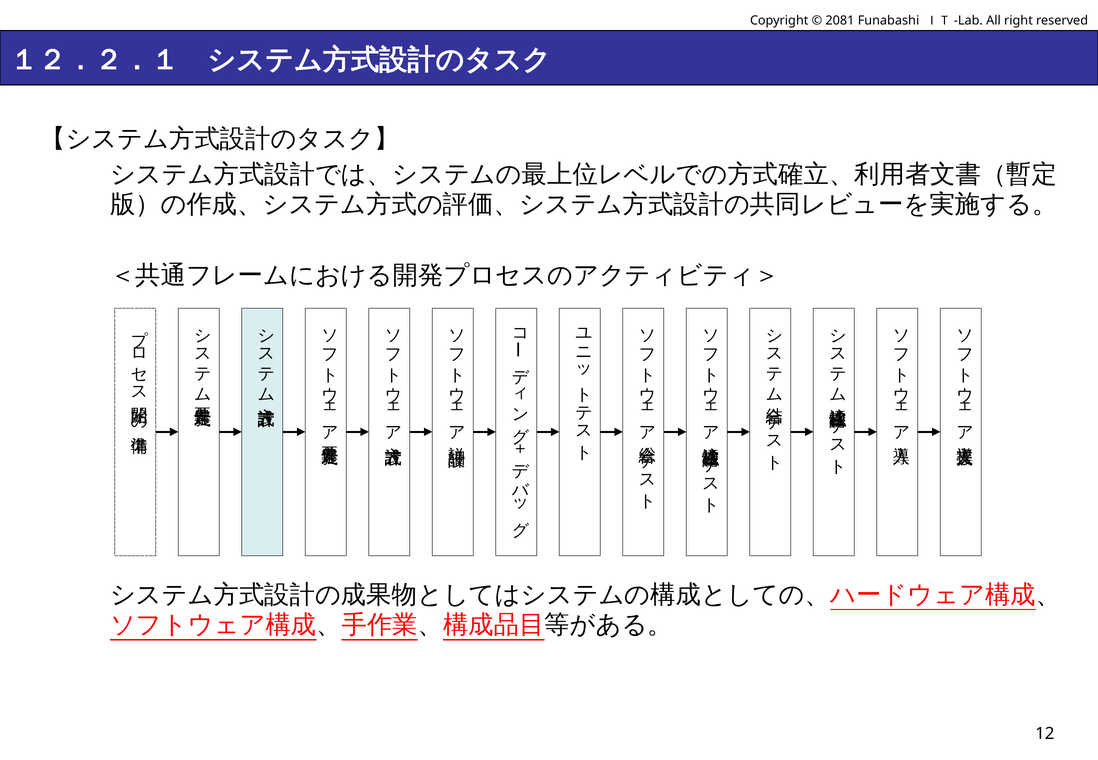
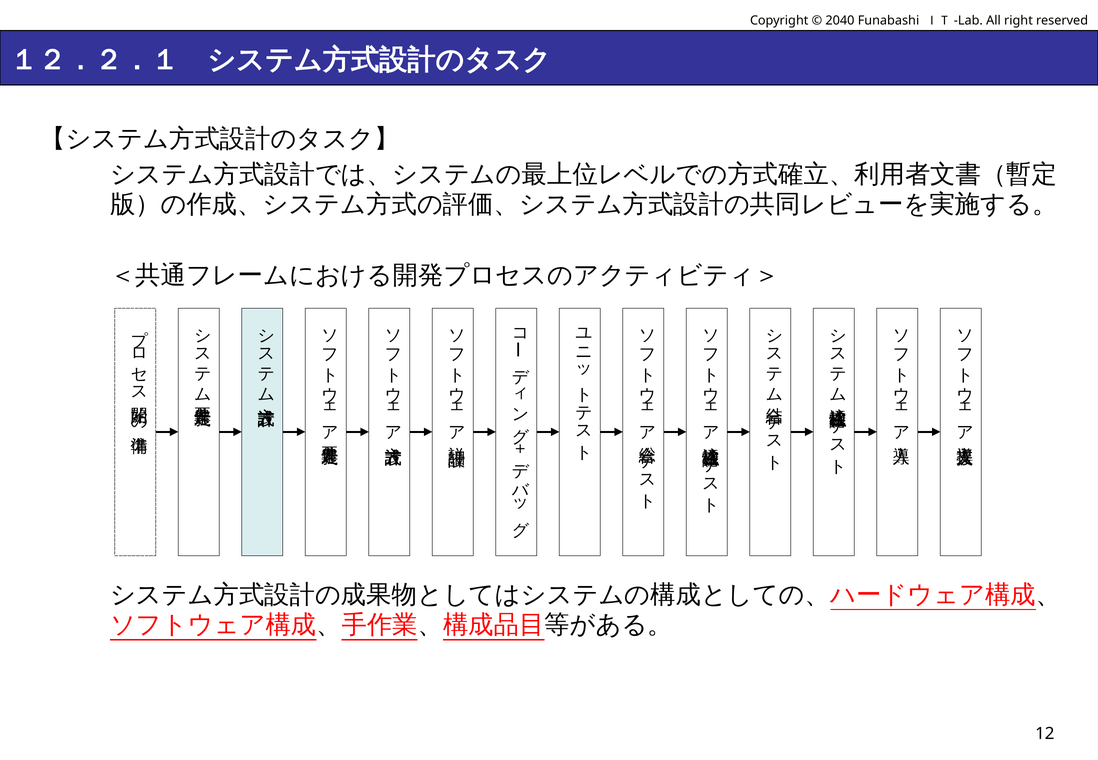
2081: 2081 -> 2040
